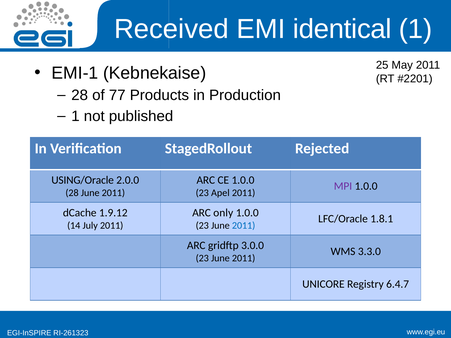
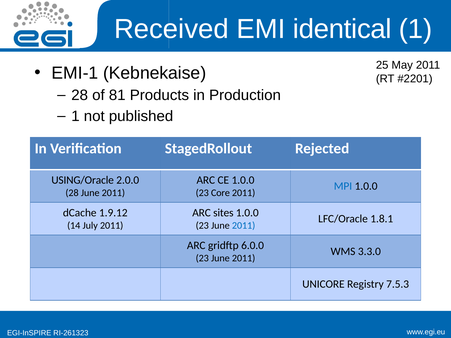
77: 77 -> 81
MPI colour: purple -> blue
Apel: Apel -> Core
only: only -> sites
3.0.0: 3.0.0 -> 6.0.0
6.4.7: 6.4.7 -> 7.5.3
